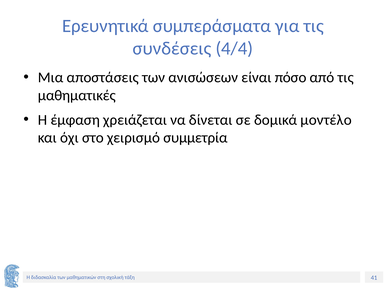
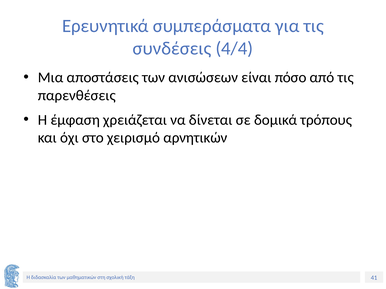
μαθηματικές: μαθηματικές -> παρενθέσεις
μοντέλο: μοντέλο -> τρόπους
συμμετρία: συμμετρία -> αρνητικών
